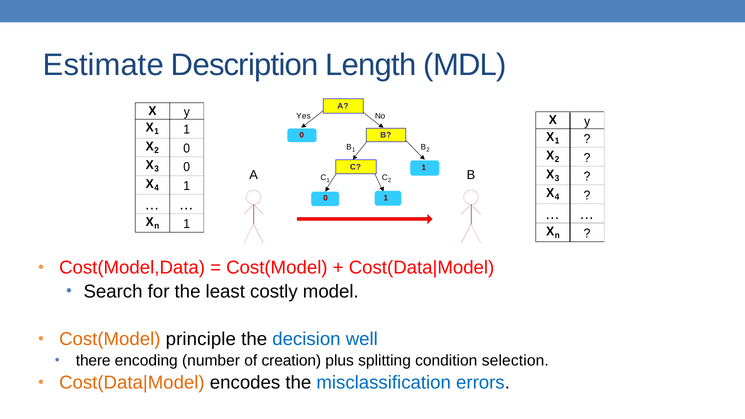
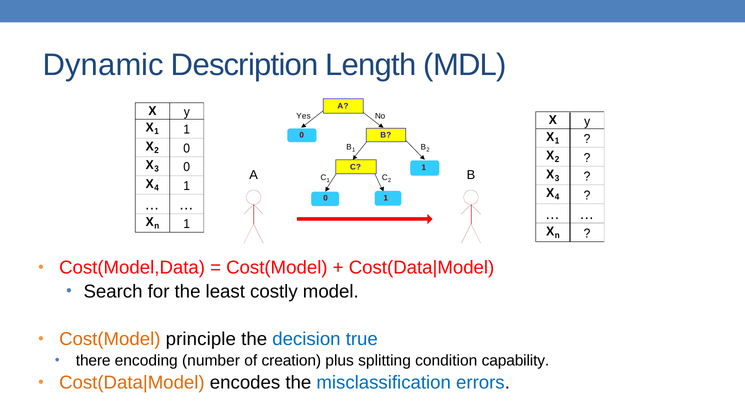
Estimate: Estimate -> Dynamic
well: well -> true
selection: selection -> capability
